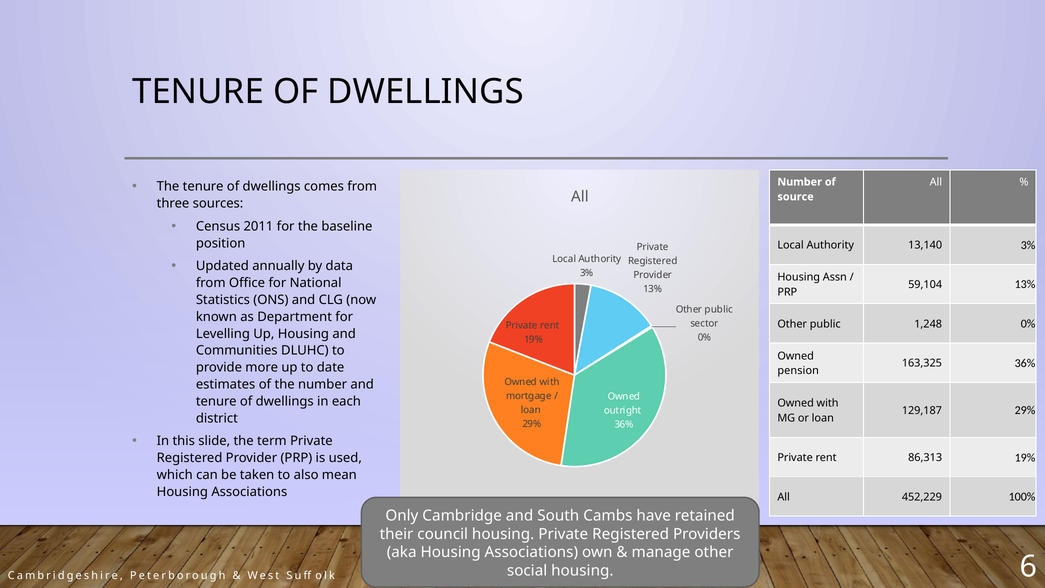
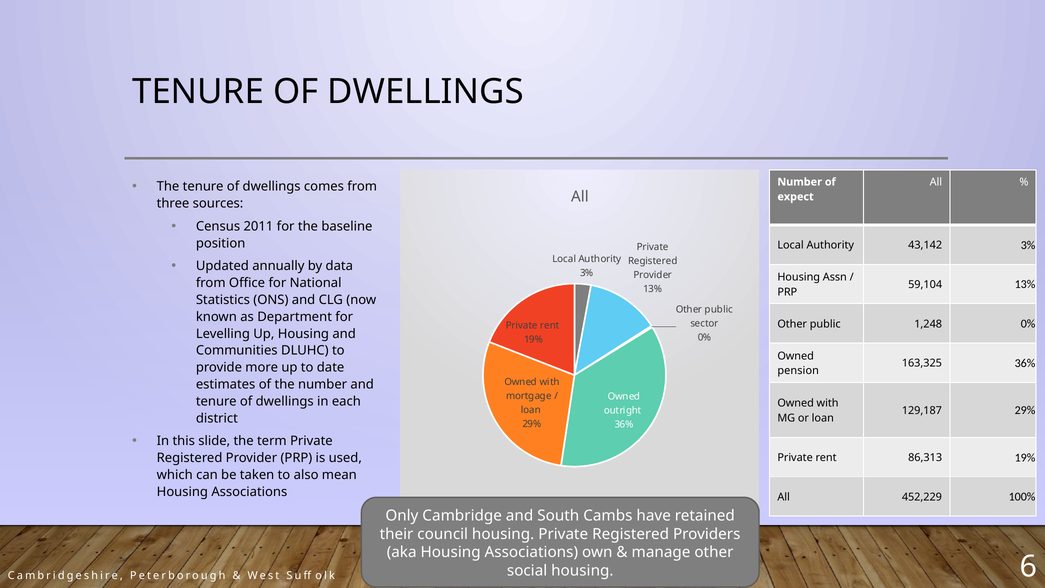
source: source -> expect
13,140: 13,140 -> 43,142
